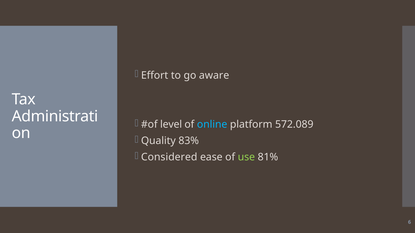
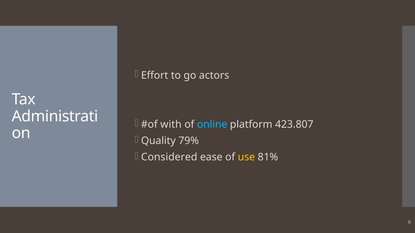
aware: aware -> actors
level: level -> with
572.089: 572.089 -> 423.807
83%: 83% -> 79%
use colour: light green -> yellow
